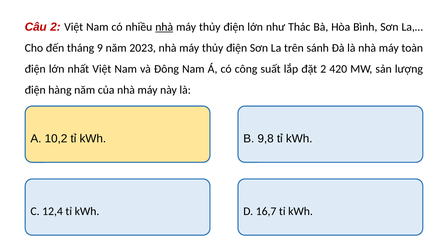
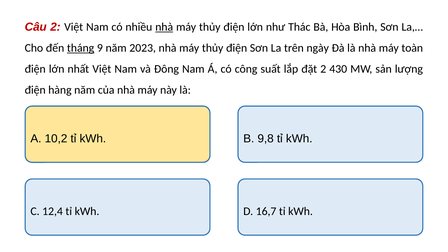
tháng underline: none -> present
sánh: sánh -> ngày
420: 420 -> 430
